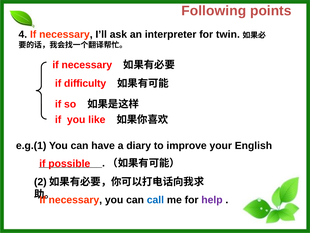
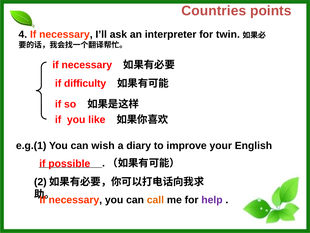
Following: Following -> Countries
have: have -> wish
call colour: blue -> orange
